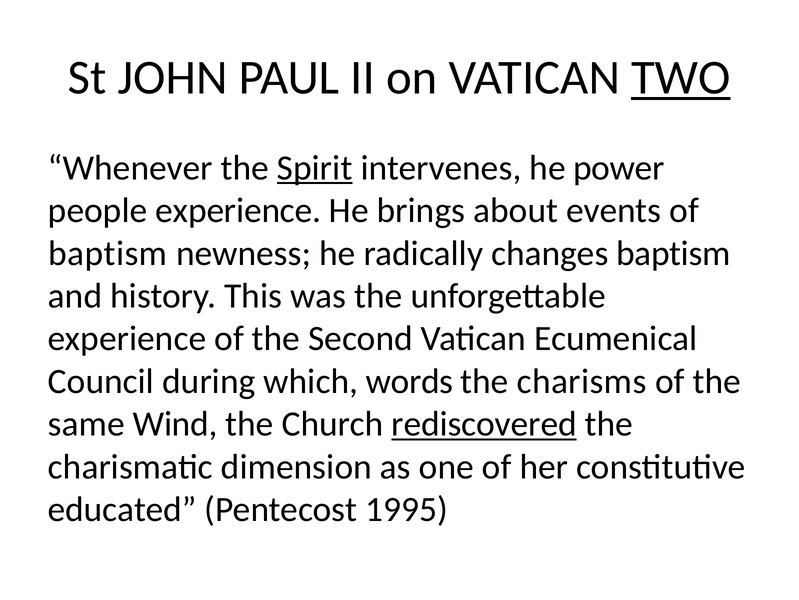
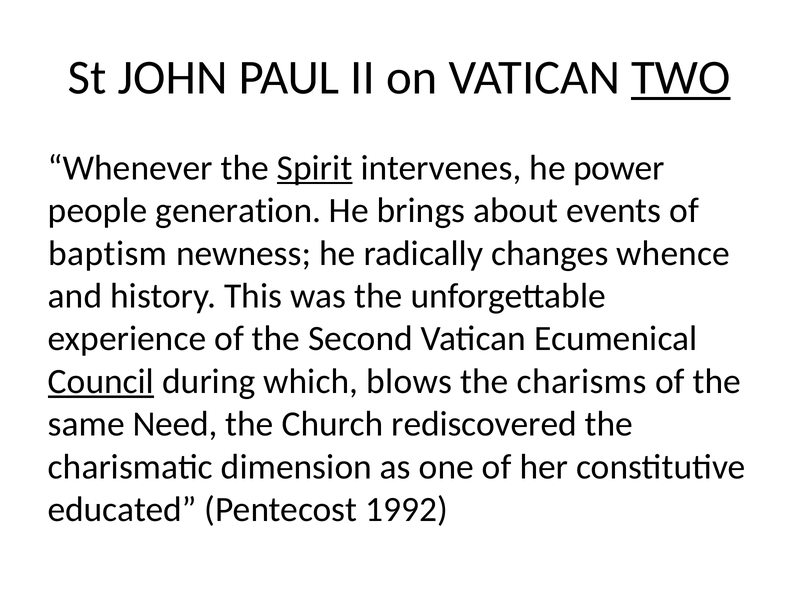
people experience: experience -> generation
changes baptism: baptism -> whence
Council underline: none -> present
words: words -> blows
Wind: Wind -> Need
rediscovered underline: present -> none
1995: 1995 -> 1992
